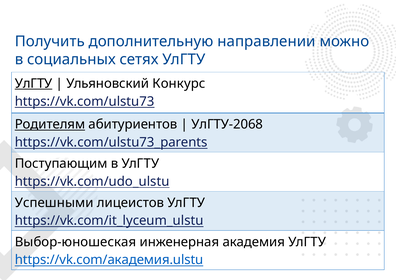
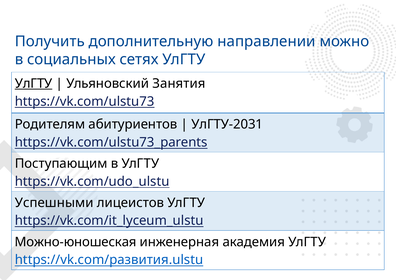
Конкурс: Конкурс -> Занятия
Родителям underline: present -> none
УлГТУ-2068: УлГТУ-2068 -> УлГТУ-2031
Выбор-юношеская: Выбор-юношеская -> Можно-юношеская
https://vk.com/академия.ulstu: https://vk.com/академия.ulstu -> https://vk.com/развития.ulstu
